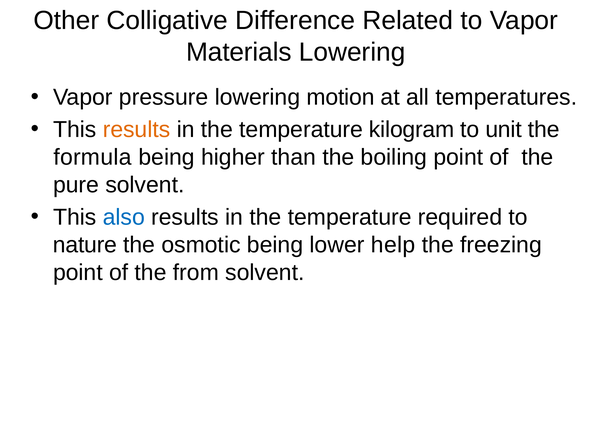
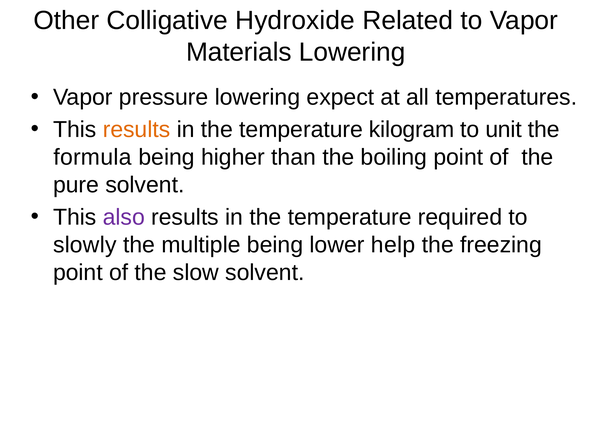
Difference: Difference -> Hydroxide
motion: motion -> expect
also colour: blue -> purple
nature: nature -> slowly
osmotic: osmotic -> multiple
from: from -> slow
